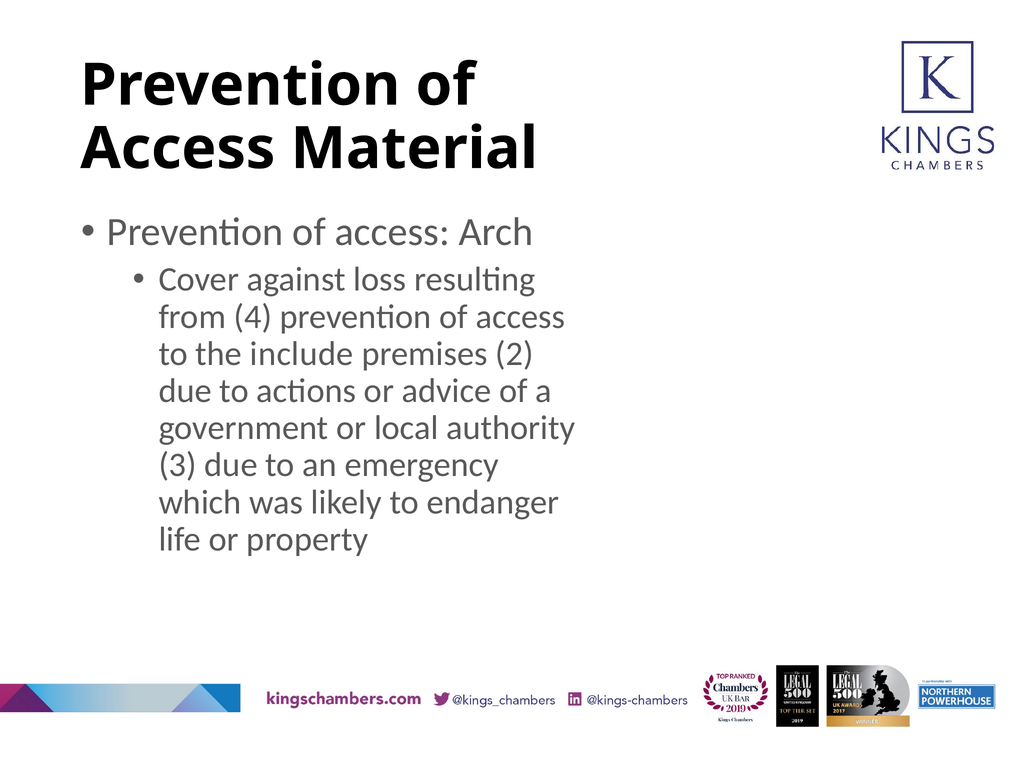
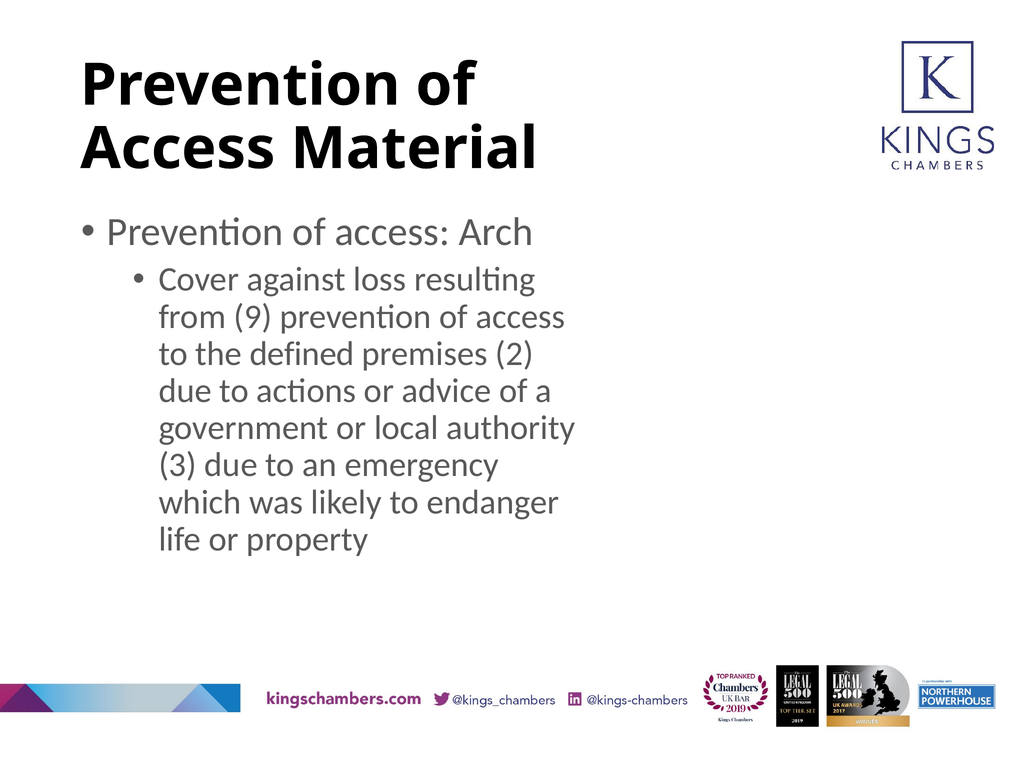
4: 4 -> 9
include: include -> defined
